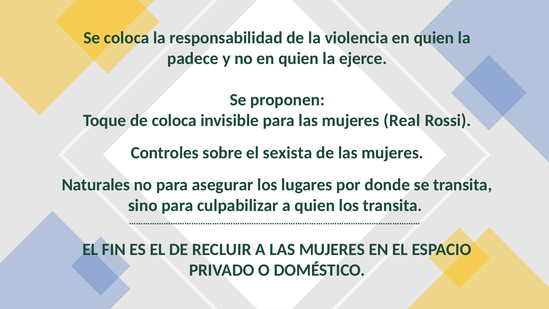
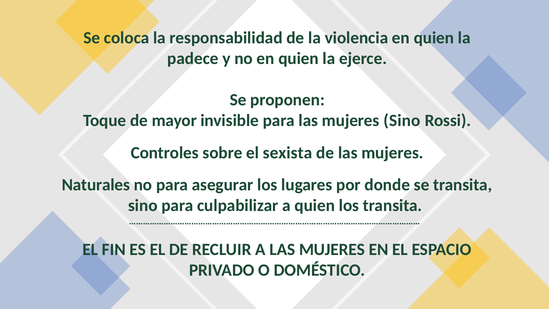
de coloca: coloca -> mayor
mujeres Real: Real -> Sino
